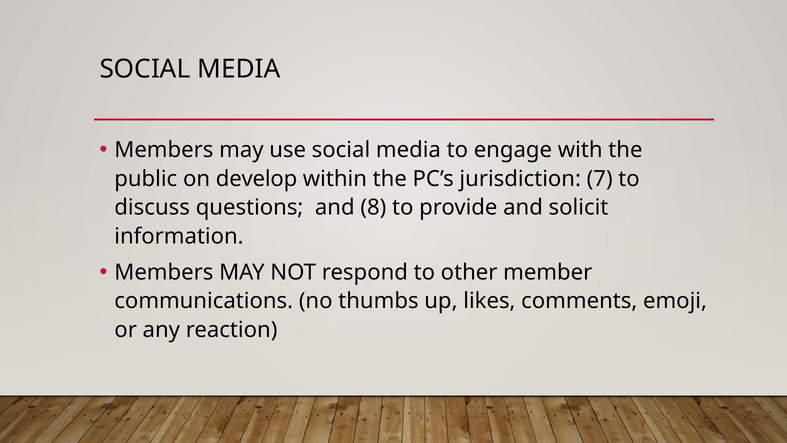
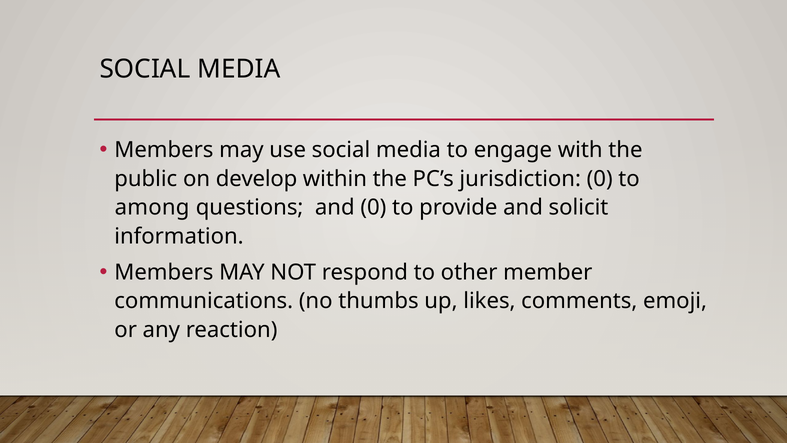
jurisdiction 7: 7 -> 0
discuss: discuss -> among
and 8: 8 -> 0
